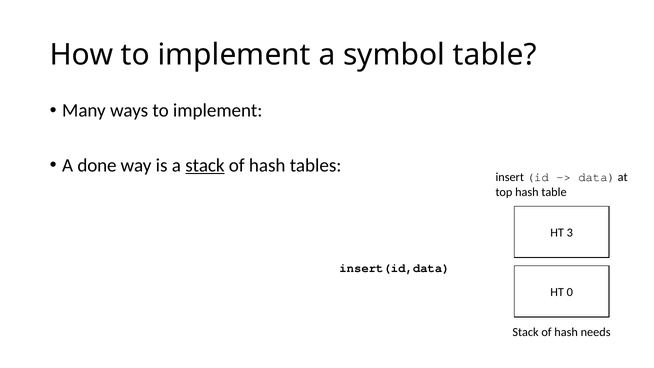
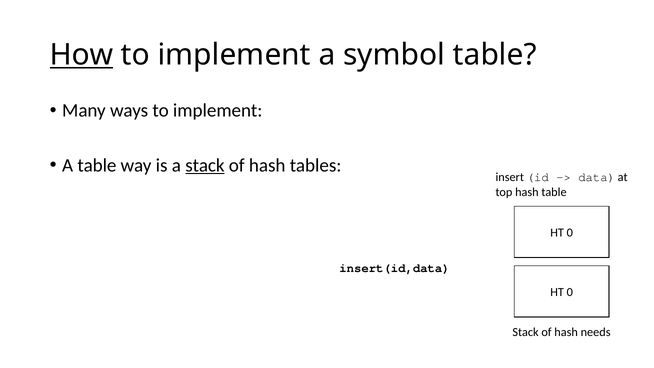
How underline: none -> present
A done: done -> table
3 at (570, 233): 3 -> 0
